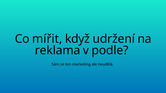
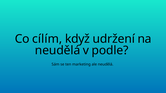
mířit: mířit -> cílím
reklama at (58, 51): reklama -> neudělá
